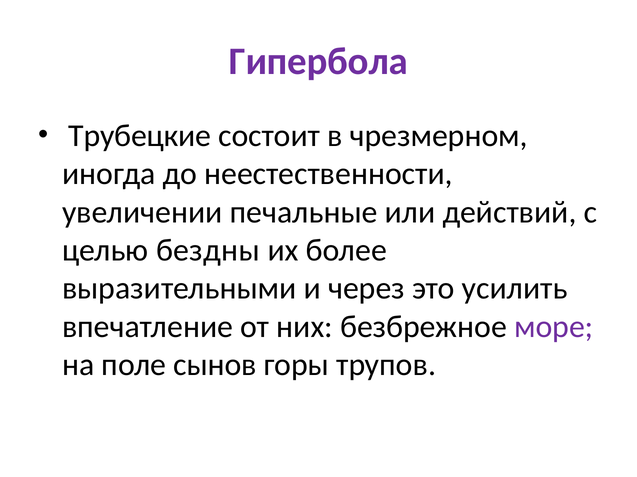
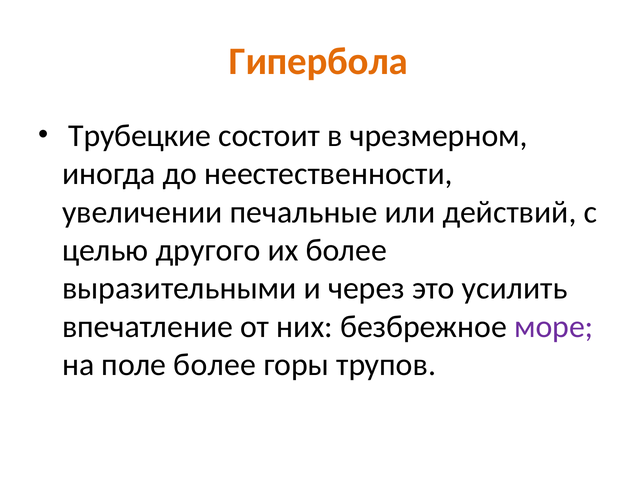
Гипербола colour: purple -> orange
бездны: бездны -> другого
поле сынов: сынов -> более
